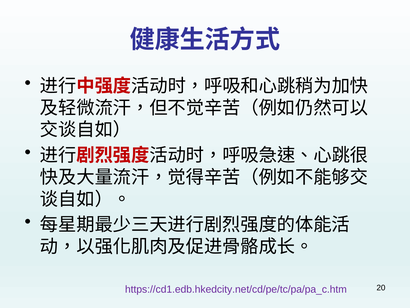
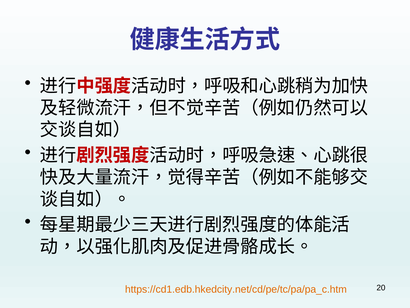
https://cd1.edb.hkedcity.net/cd/pe/tc/pa/pa_c.htm colour: purple -> orange
